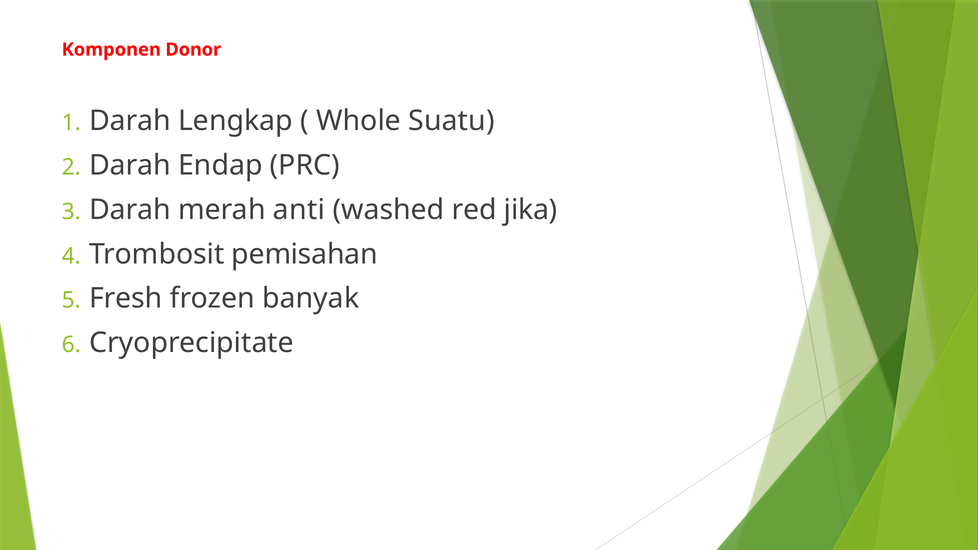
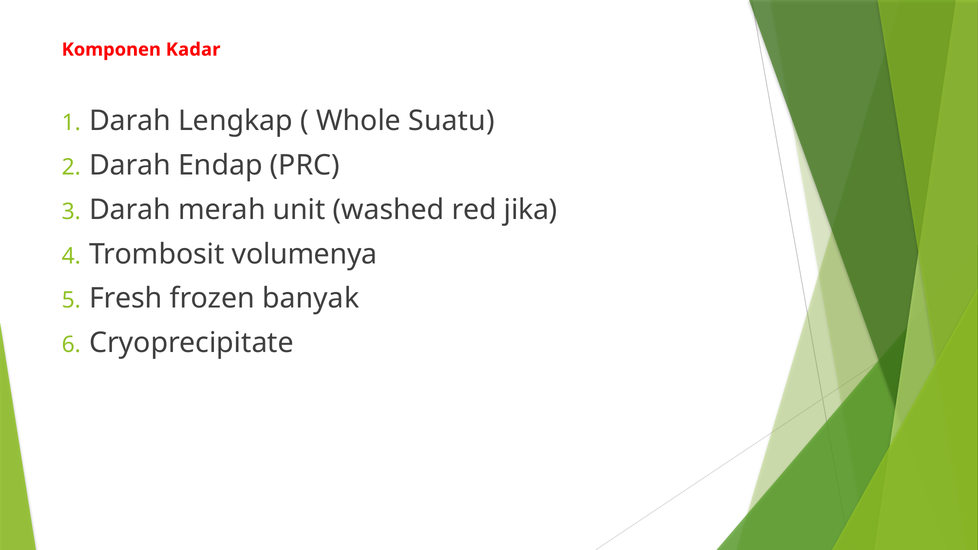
Donor: Donor -> Kadar
anti: anti -> unit
pemisahan: pemisahan -> volumenya
